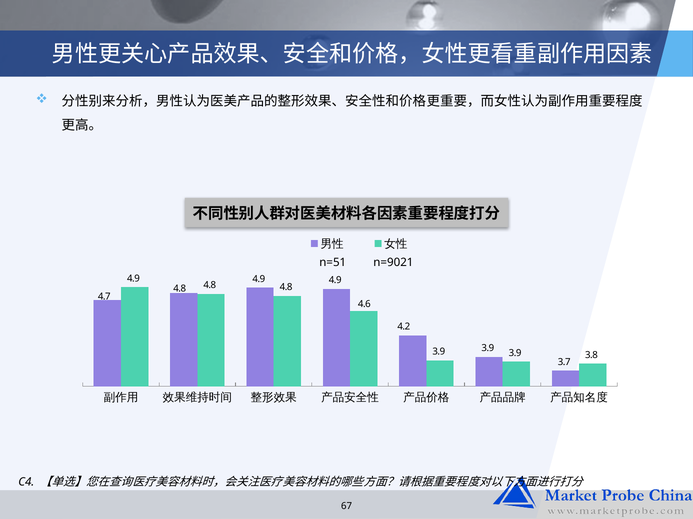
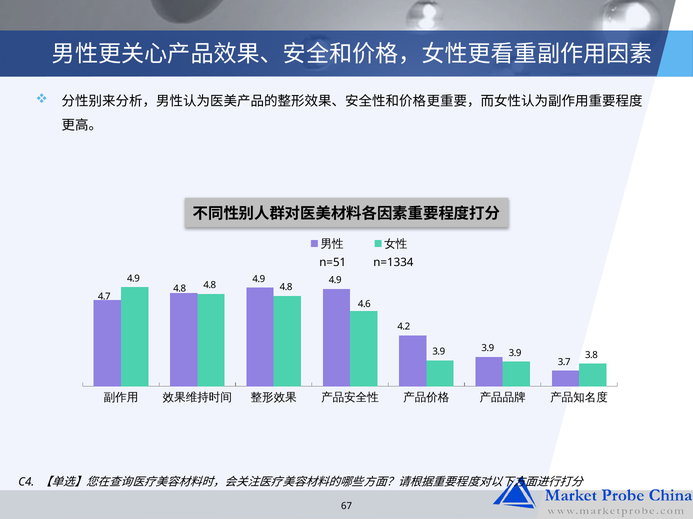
n=9021: n=9021 -> n=1334
